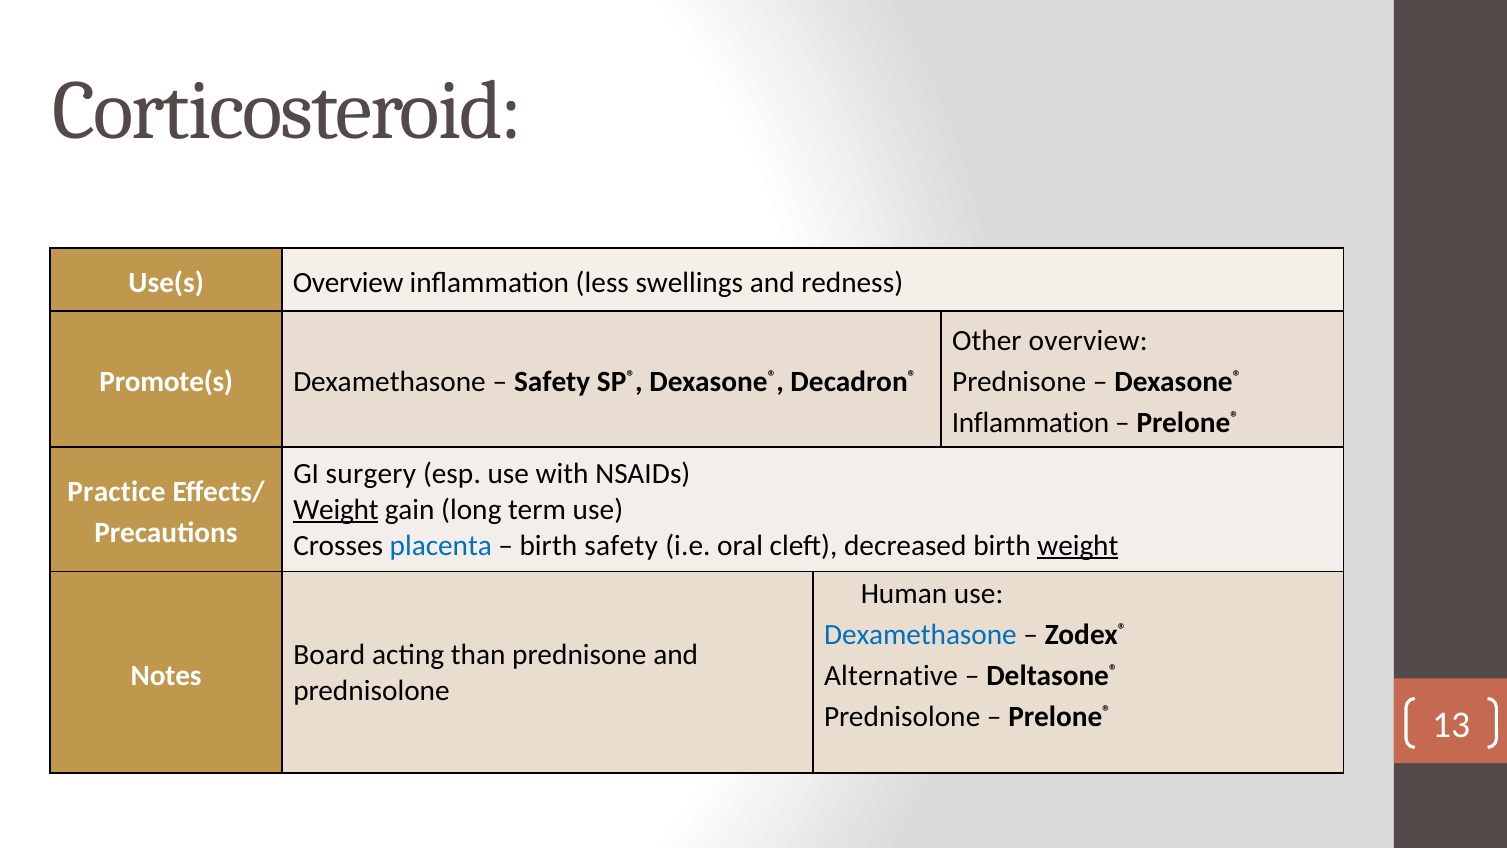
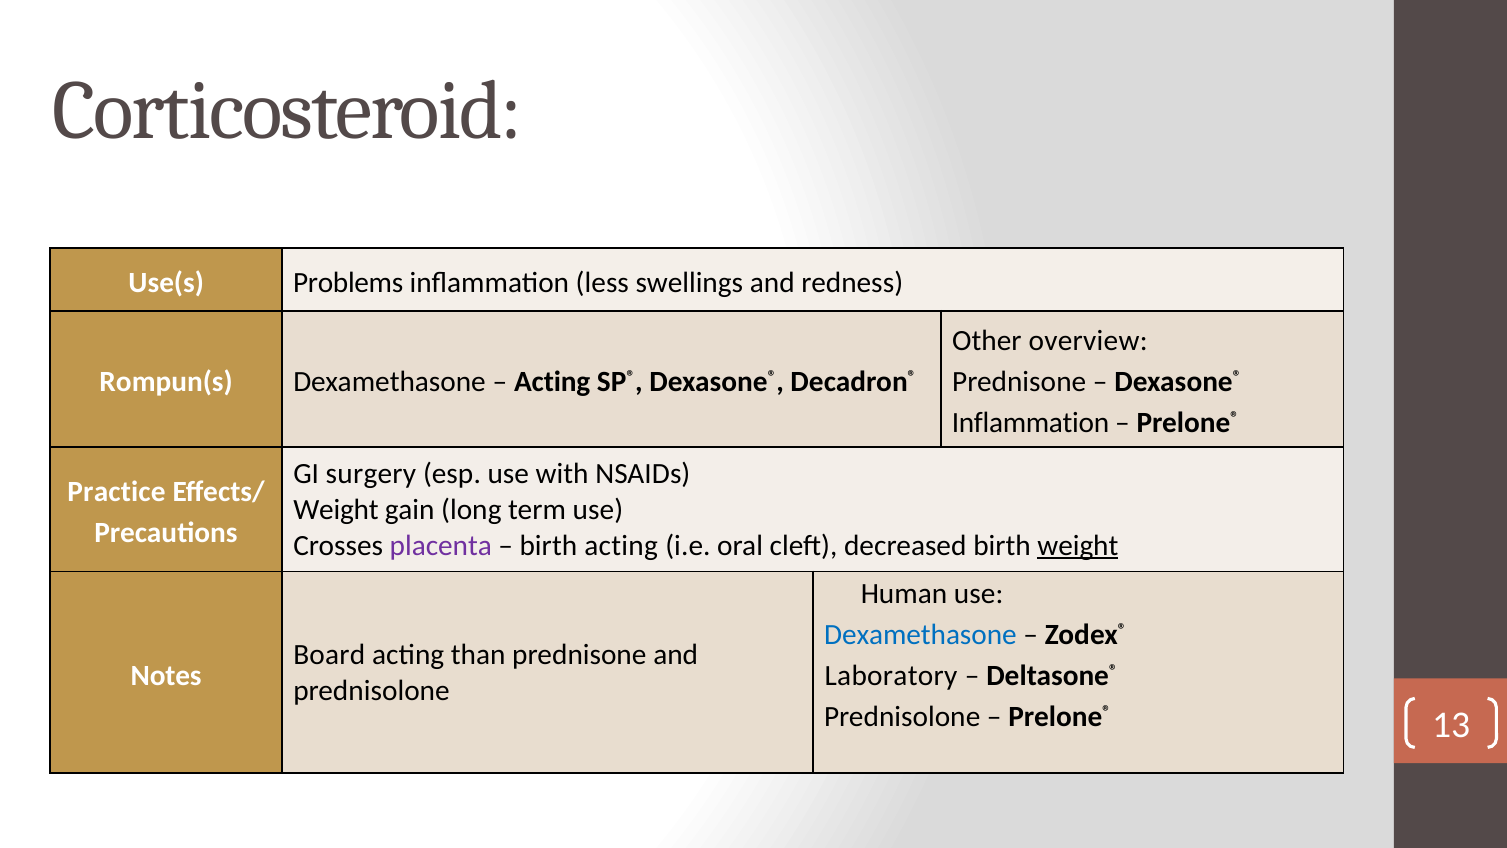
Use(s Overview: Overview -> Problems
Promote(s: Promote(s -> Rompun(s
Safety at (552, 382): Safety -> Acting
Weight at (336, 510) underline: present -> none
placenta colour: blue -> purple
birth safety: safety -> acting
Alternative: Alternative -> Laboratory
